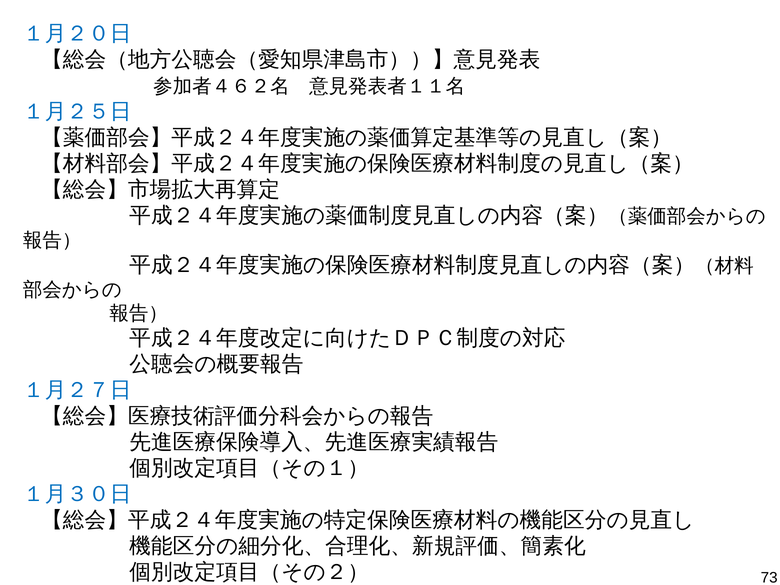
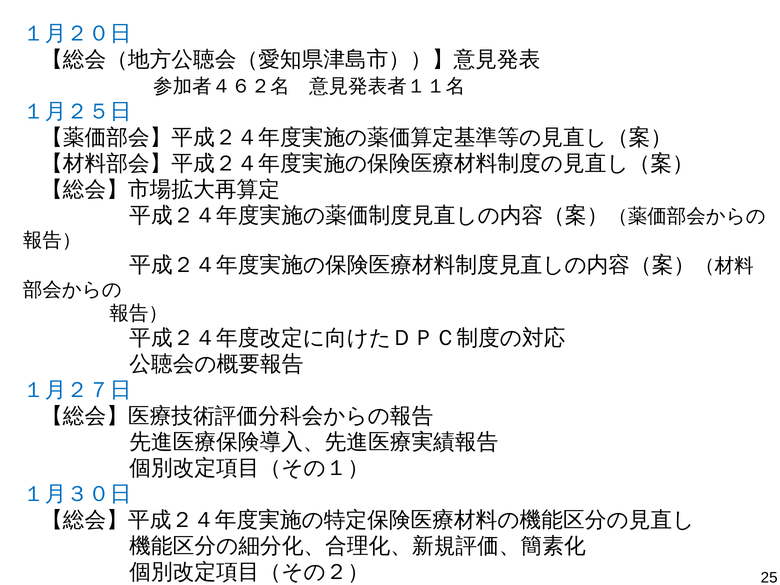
73: 73 -> 25
